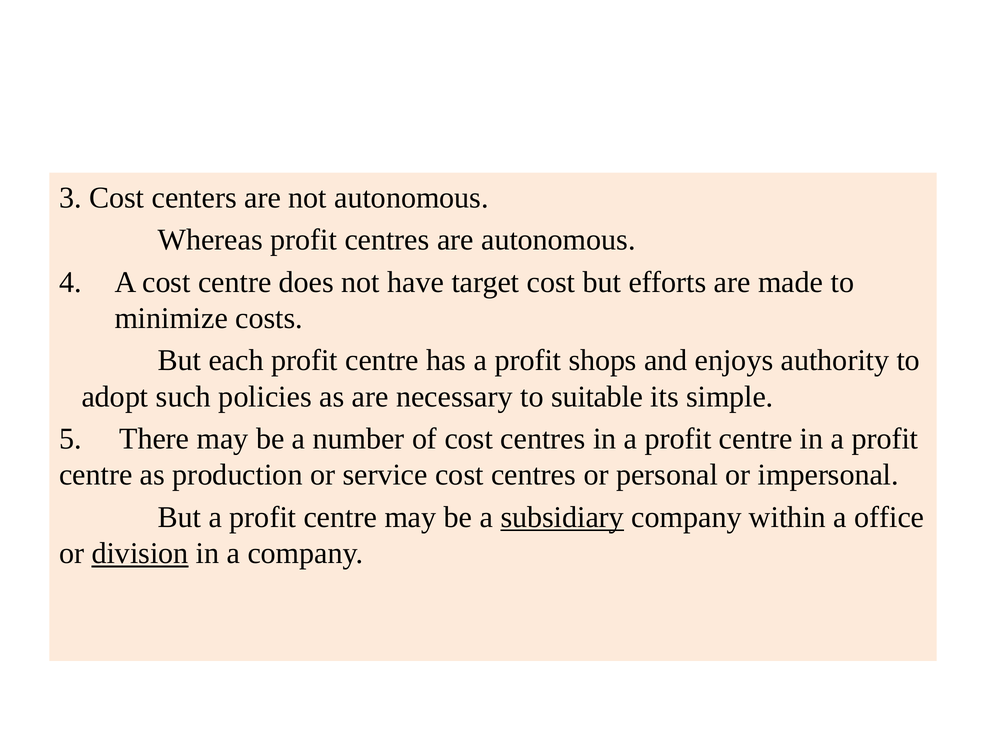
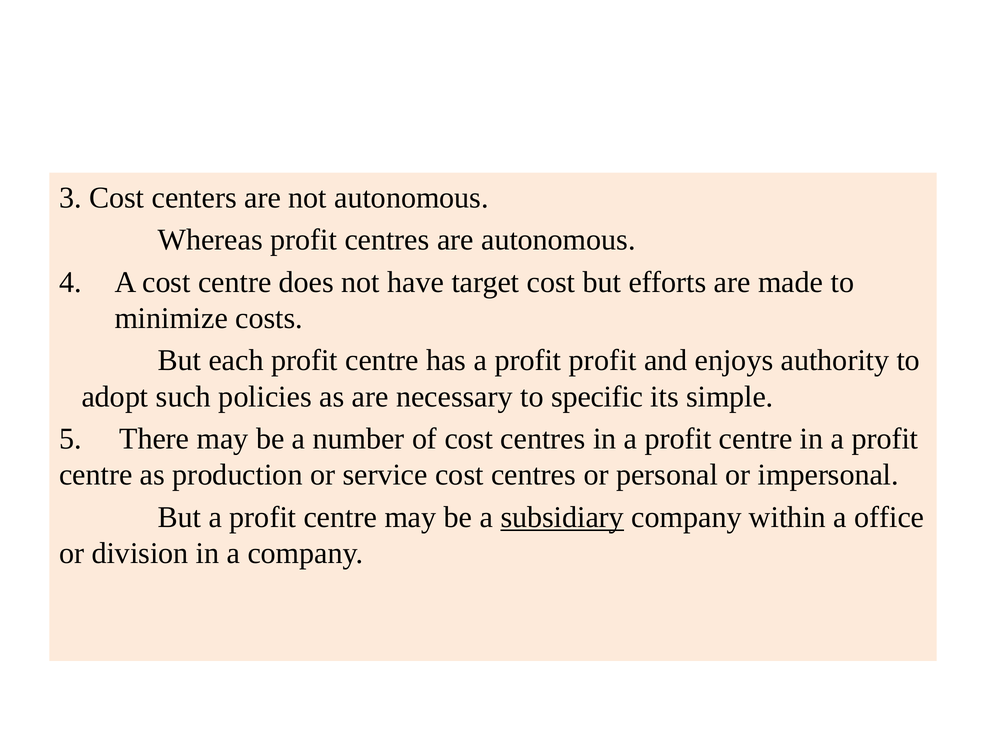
profit shops: shops -> profit
suitable: suitable -> specific
division underline: present -> none
